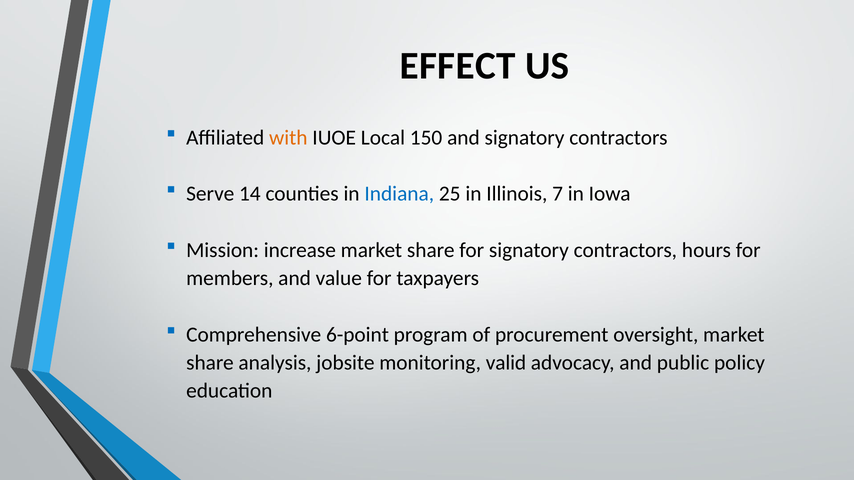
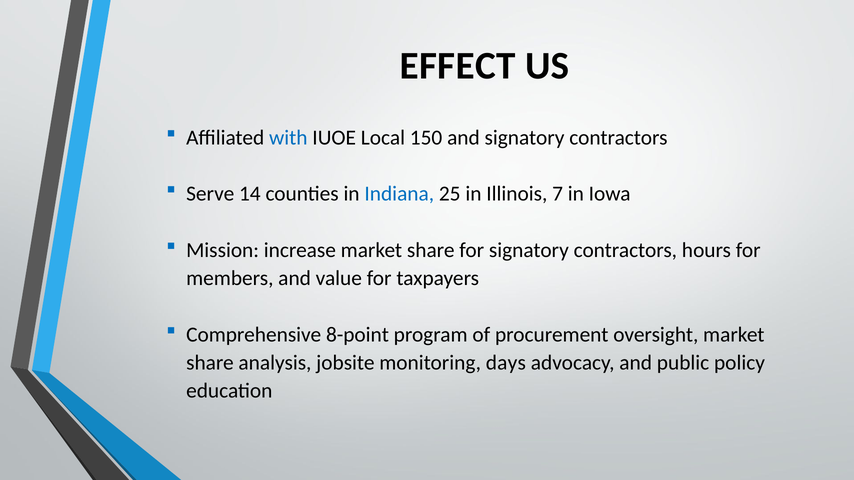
with colour: orange -> blue
6-point: 6-point -> 8-point
valid: valid -> days
